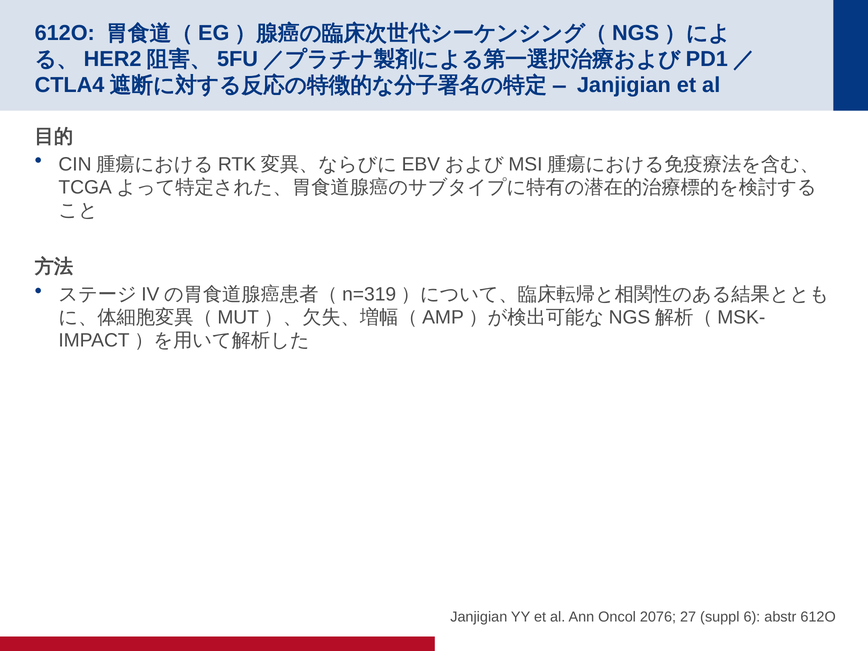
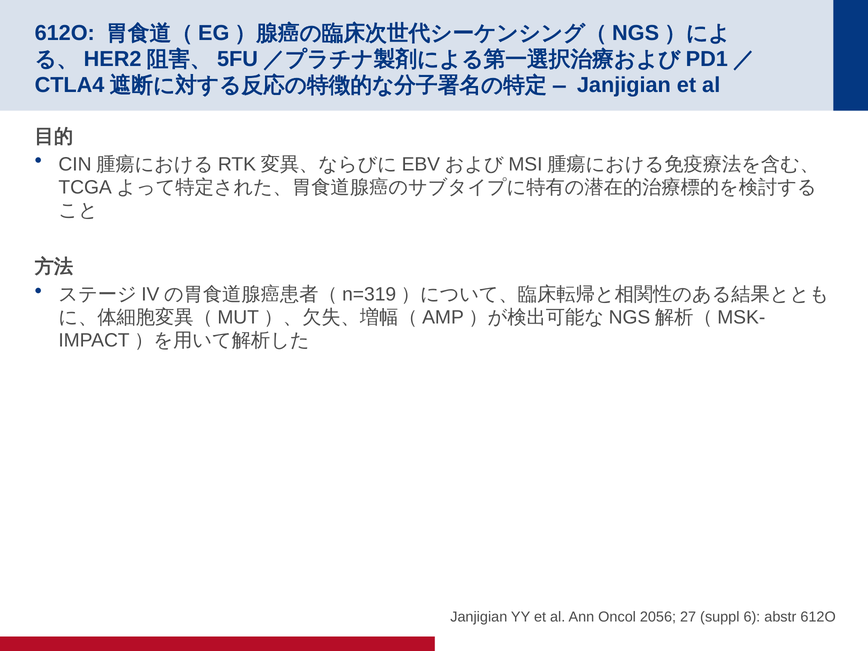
2076: 2076 -> 2056
